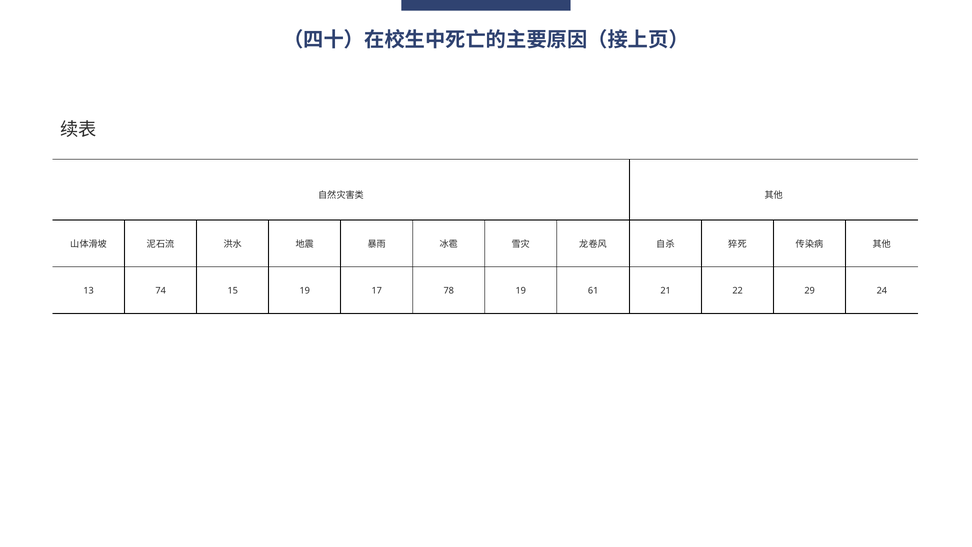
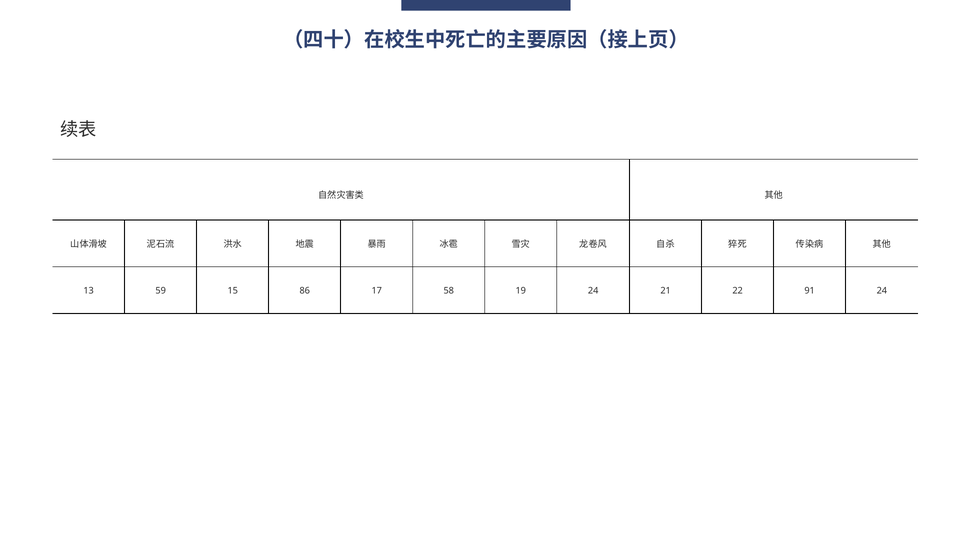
74: 74 -> 59
15 19: 19 -> 86
78: 78 -> 58
19 61: 61 -> 24
29: 29 -> 91
